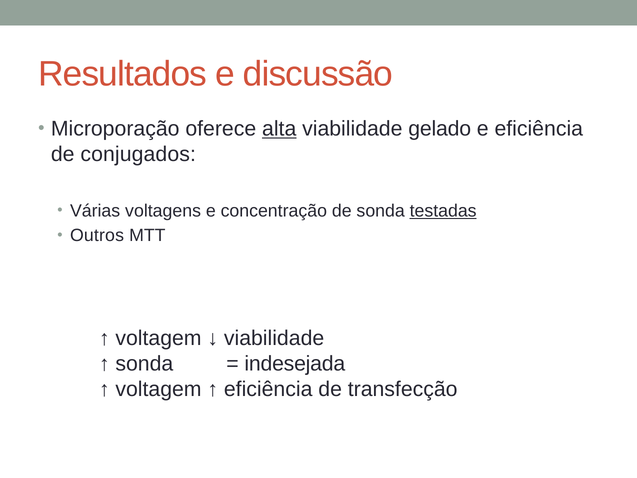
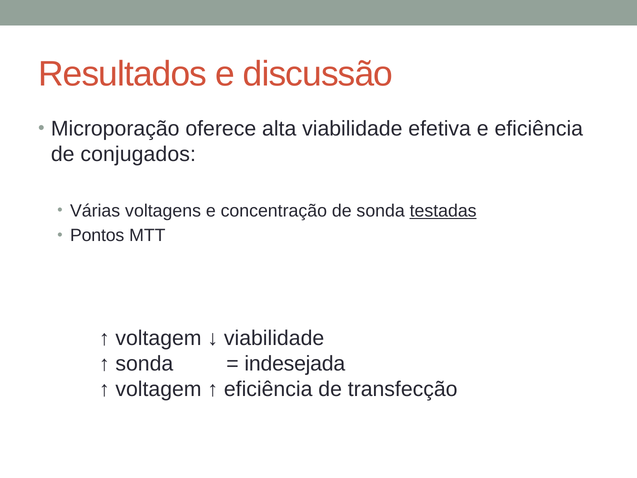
alta underline: present -> none
gelado: gelado -> efetiva
Outros: Outros -> Pontos
